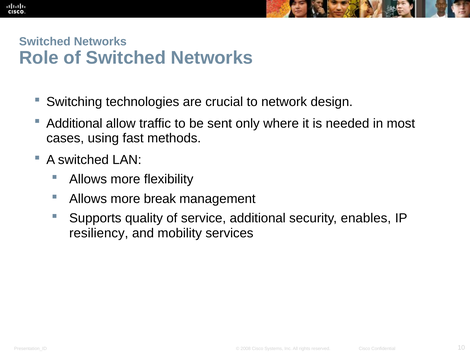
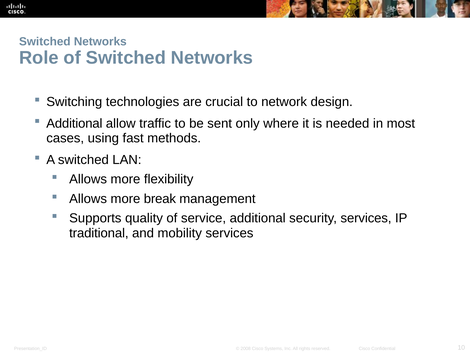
security enables: enables -> services
resiliency: resiliency -> traditional
